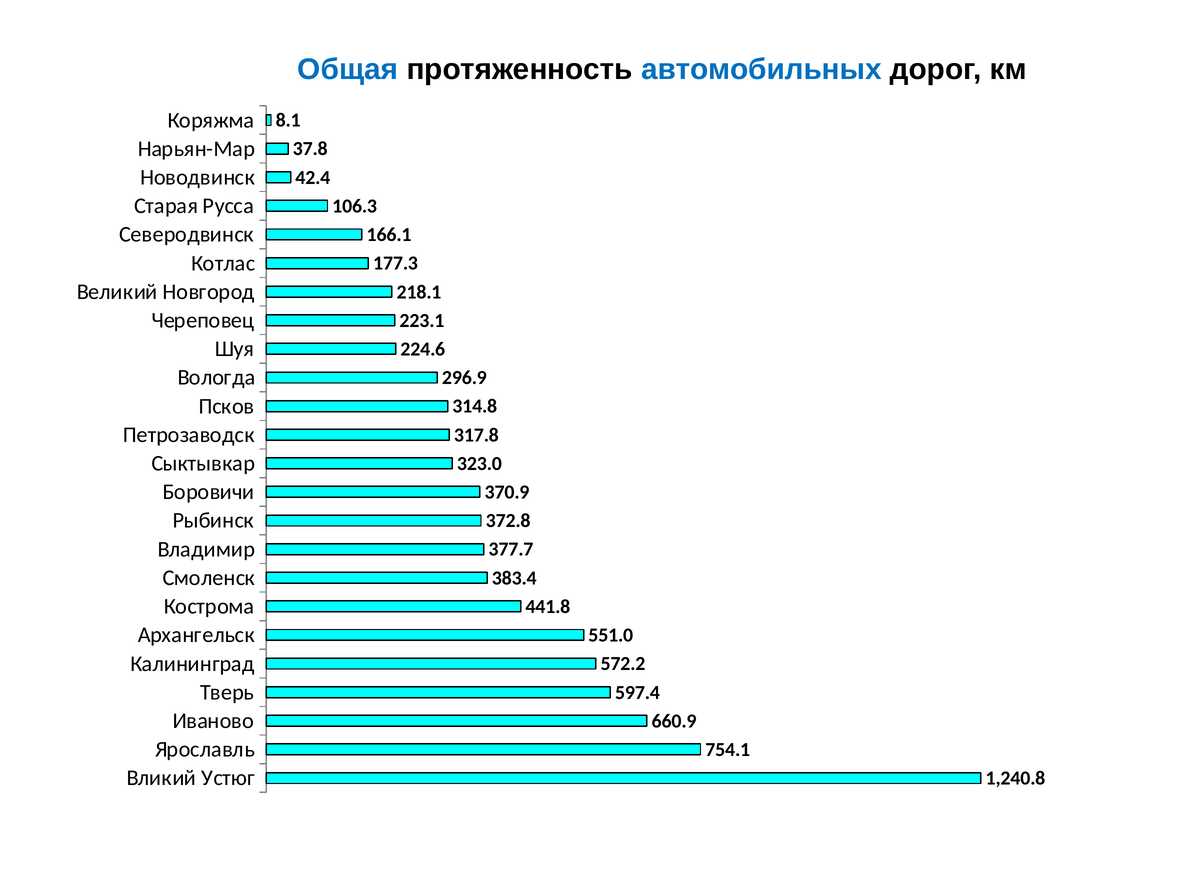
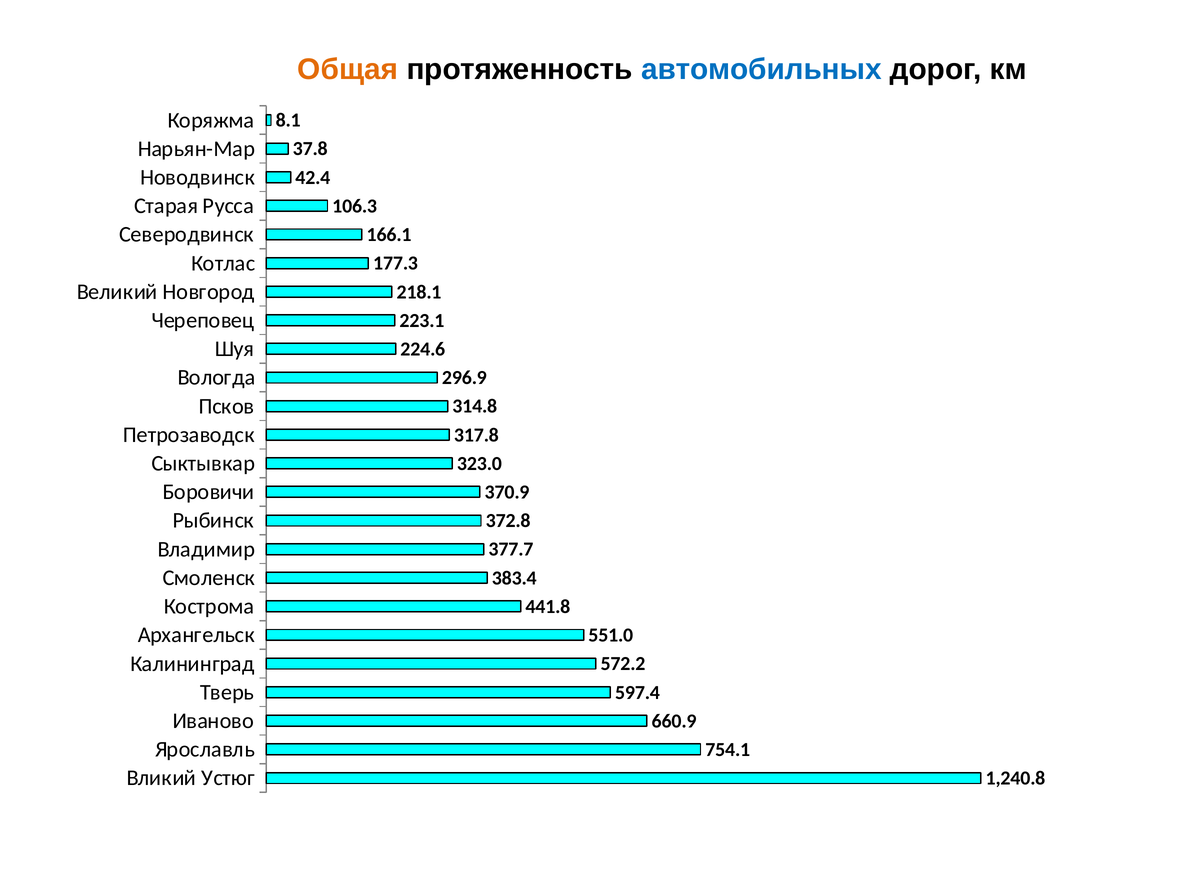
Общая colour: blue -> orange
